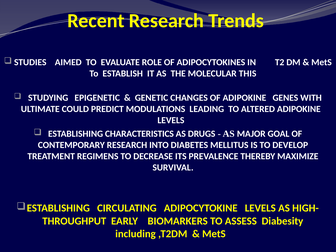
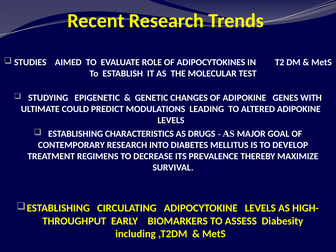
THIS: THIS -> TEST
